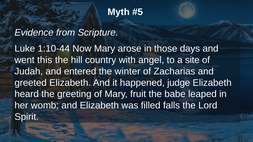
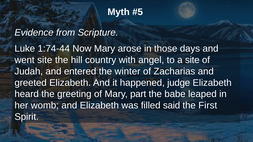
1:10-44: 1:10-44 -> 1:74-44
went this: this -> site
fruit: fruit -> part
falls: falls -> said
Lord: Lord -> First
